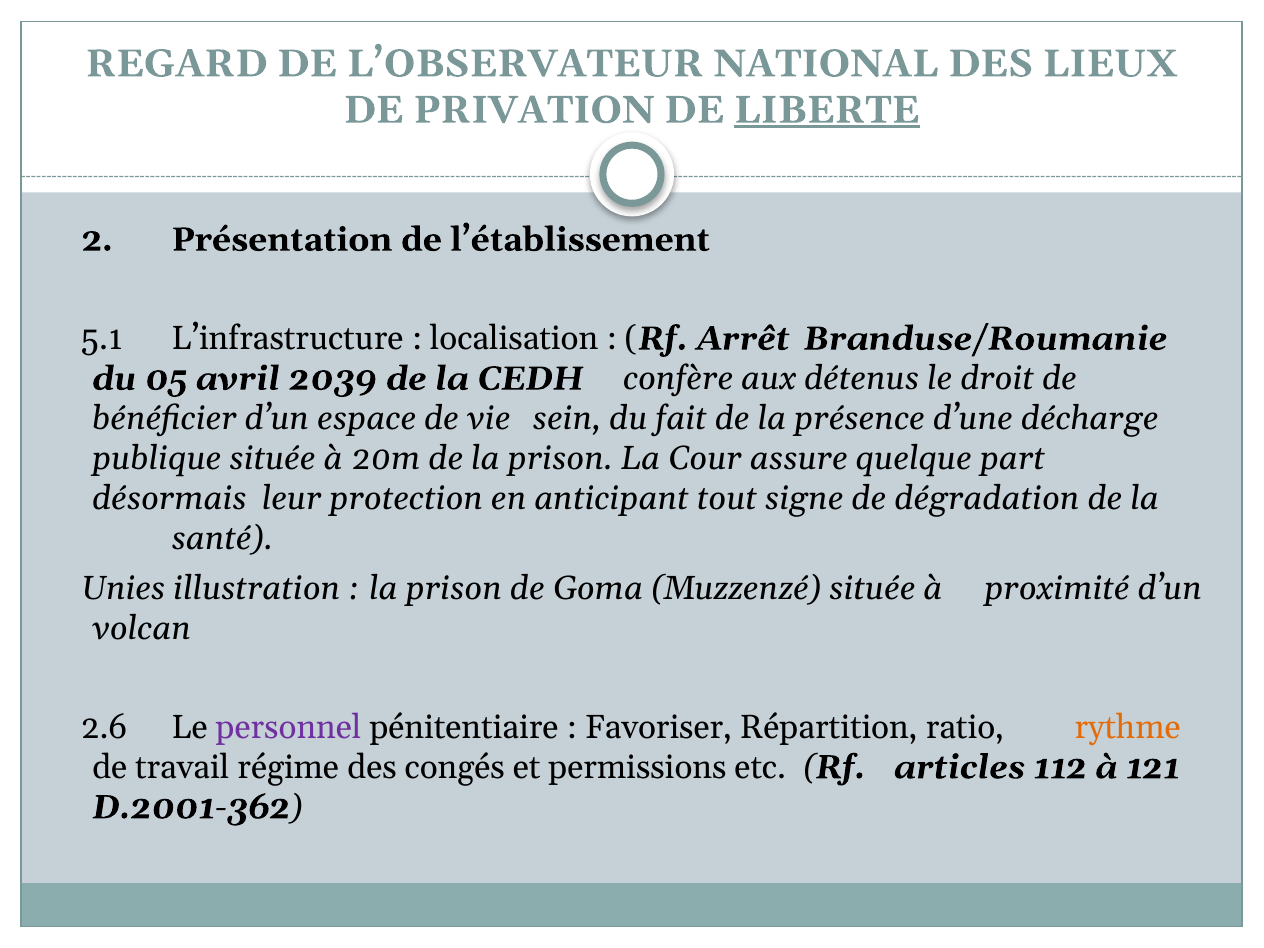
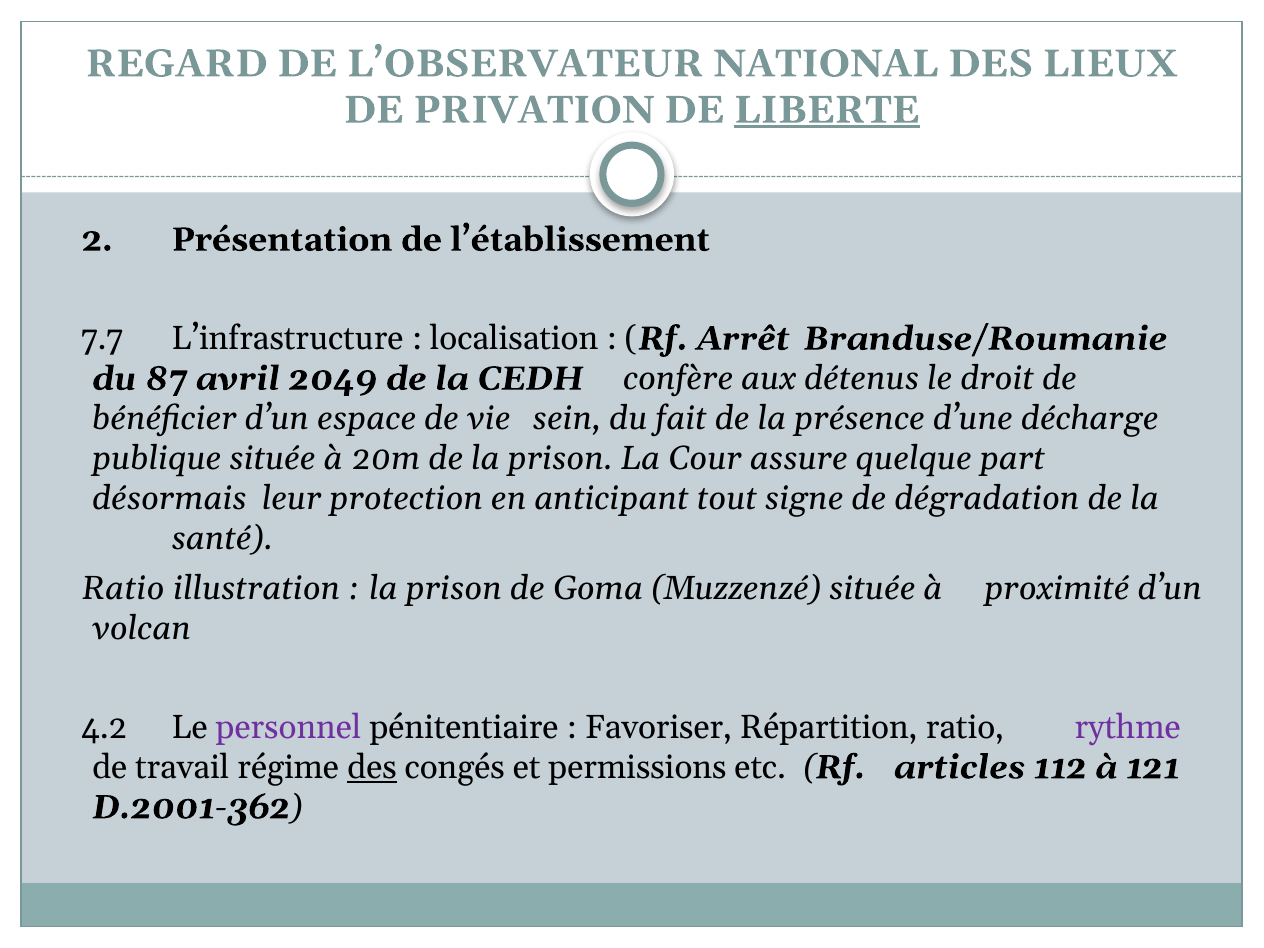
5.1: 5.1 -> 7.7
05: 05 -> 87
2039: 2039 -> 2049
Unies at (123, 588): Unies -> Ratio
2.6: 2.6 -> 4.2
rythme colour: orange -> purple
des at (372, 767) underline: none -> present
